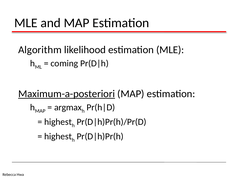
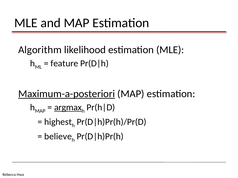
coming: coming -> feature
argmax underline: none -> present
highest at (58, 137): highest -> believe
